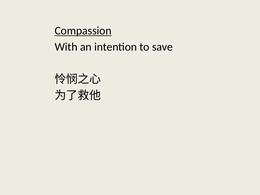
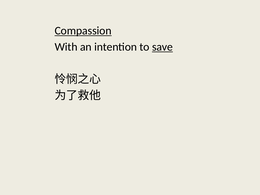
save underline: none -> present
